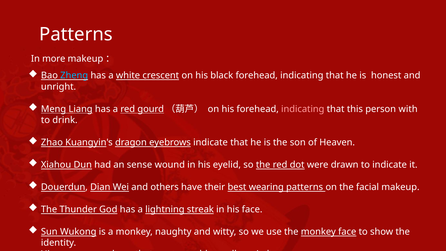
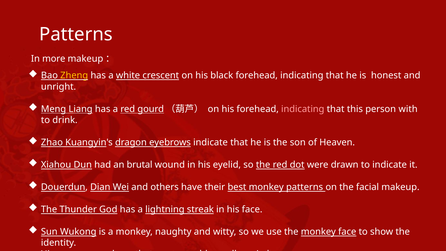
Zheng colour: light blue -> yellow
sense: sense -> brutal
best wearing: wearing -> monkey
